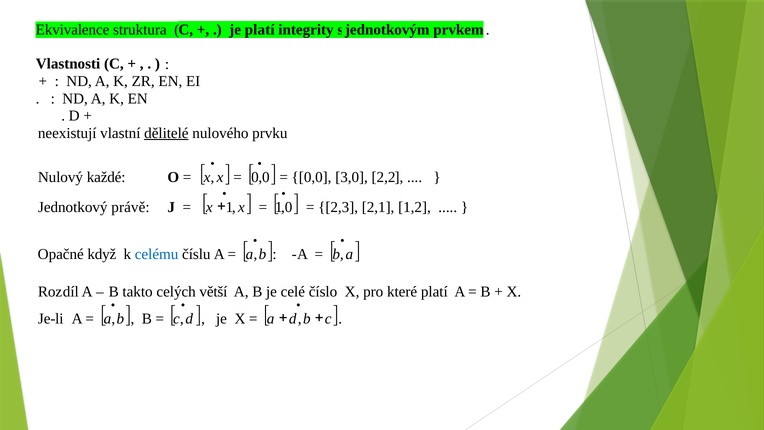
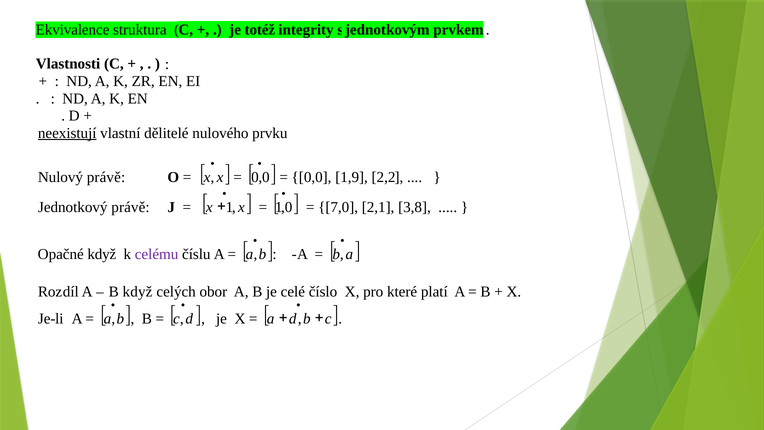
je platí: platí -> totéž
neexistují underline: none -> present
dělitelé underline: present -> none
každé at (106, 177): každé -> právě
3,0: 3,0 -> 1,9
2,3: 2,3 -> 7,0
1,2: 1,2 -> 3,8
celému colour: blue -> purple
B takto: takto -> když
větší: větší -> obor
